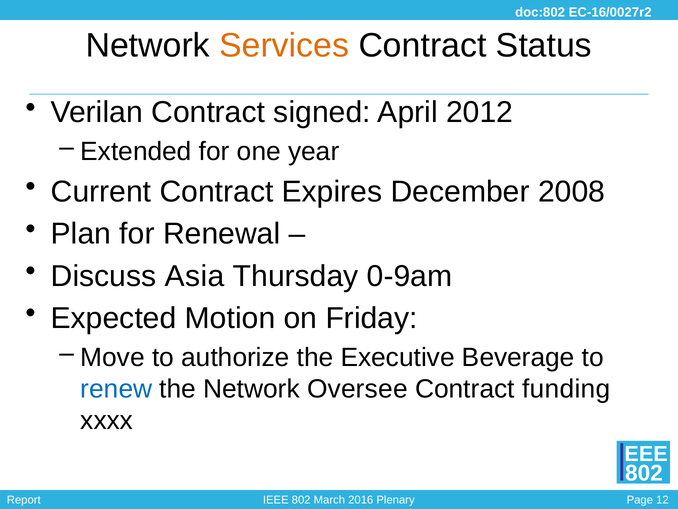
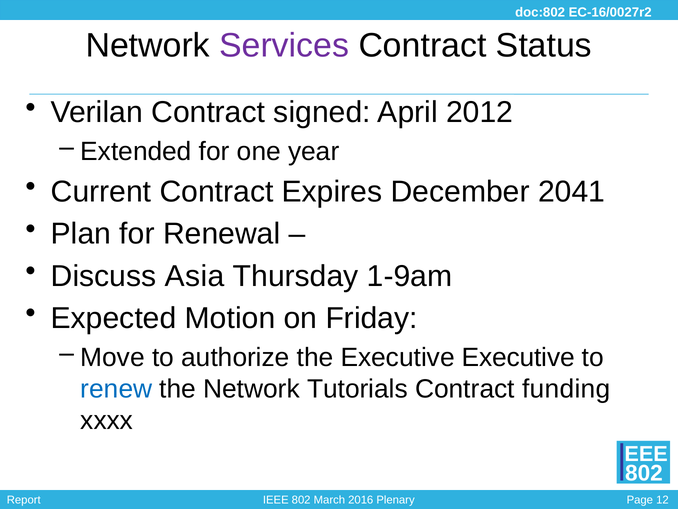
Services colour: orange -> purple
2008: 2008 -> 2041
0-9am: 0-9am -> 1-9am
Executive Beverage: Beverage -> Executive
Oversee: Oversee -> Tutorials
